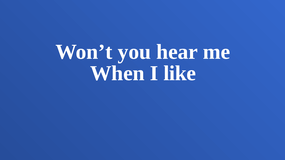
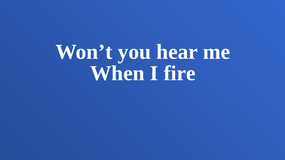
like: like -> fire
